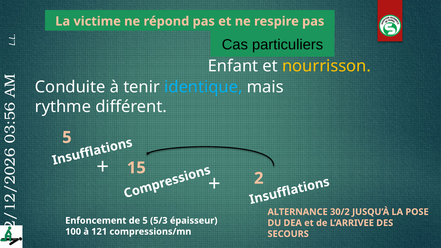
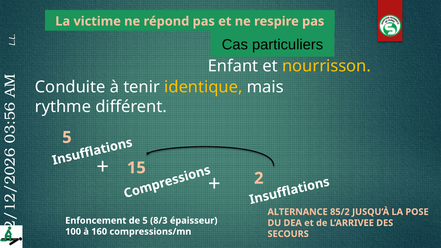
identique colour: light blue -> yellow
30/2: 30/2 -> 85/2
5/3: 5/3 -> 8/3
121: 121 -> 160
